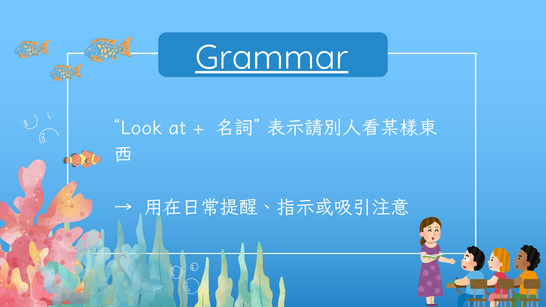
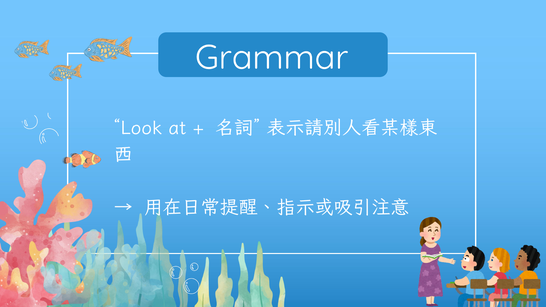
Grammar underline: present -> none
